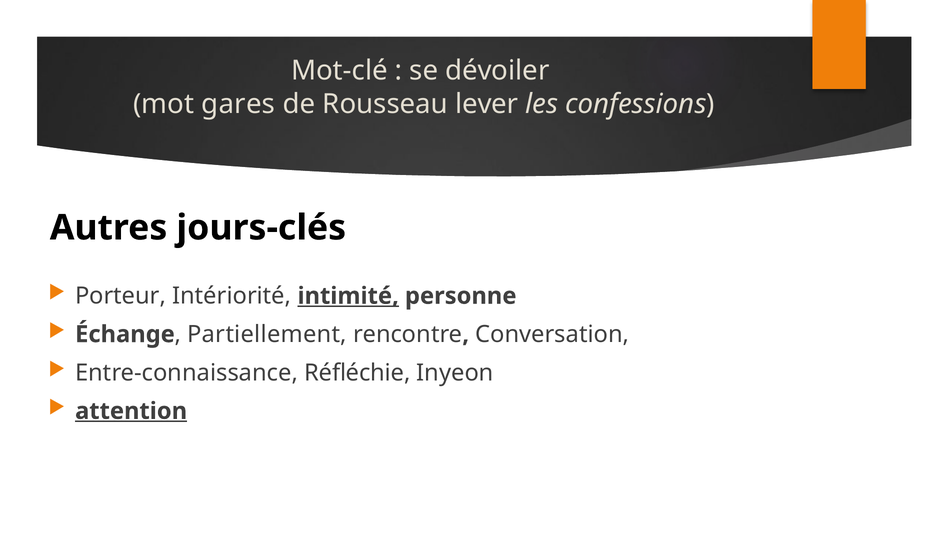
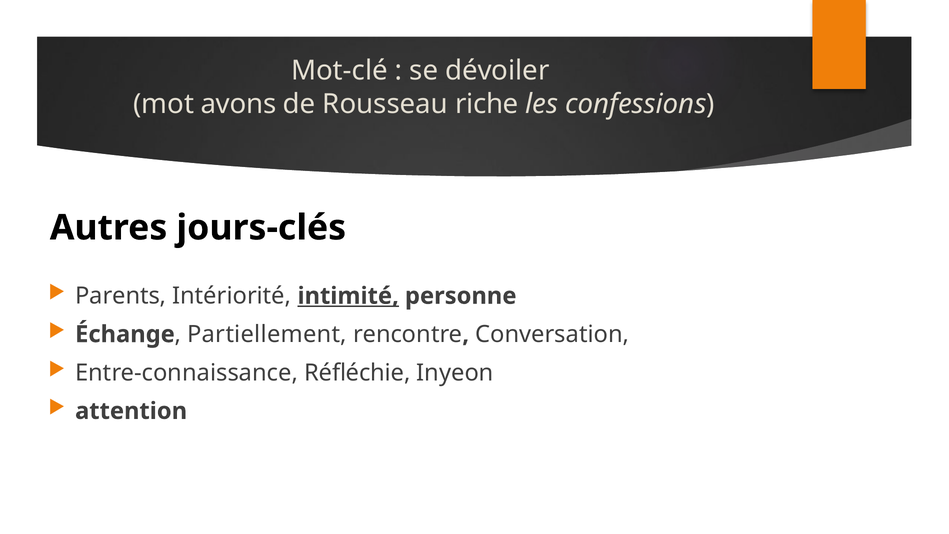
gares: gares -> avons
lever: lever -> riche
Porteur: Porteur -> Parents
attention underline: present -> none
